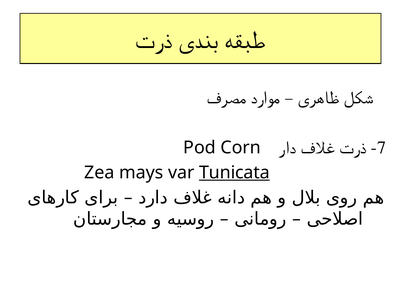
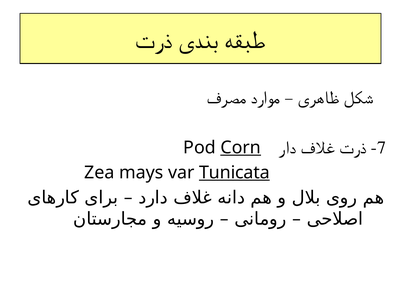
Corn underline: none -> present
